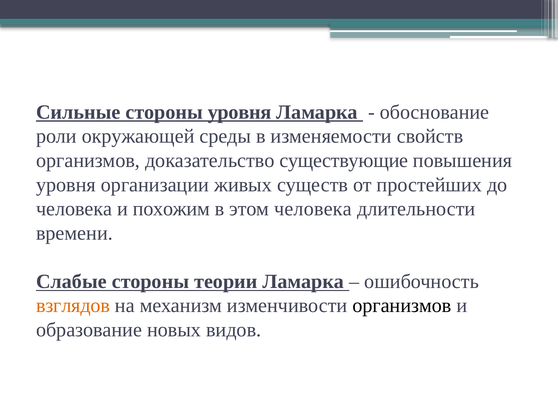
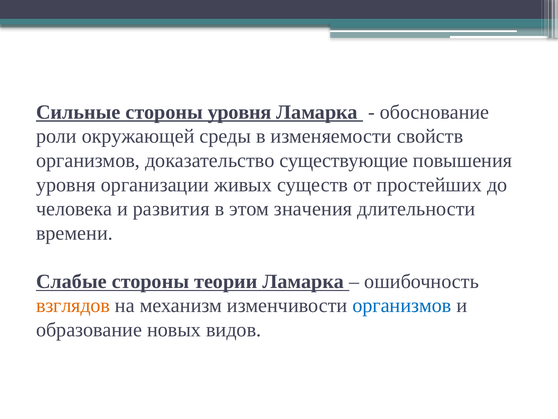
похожим: похожим -> развития
этом человека: человека -> значения
организмов at (402, 305) colour: black -> blue
